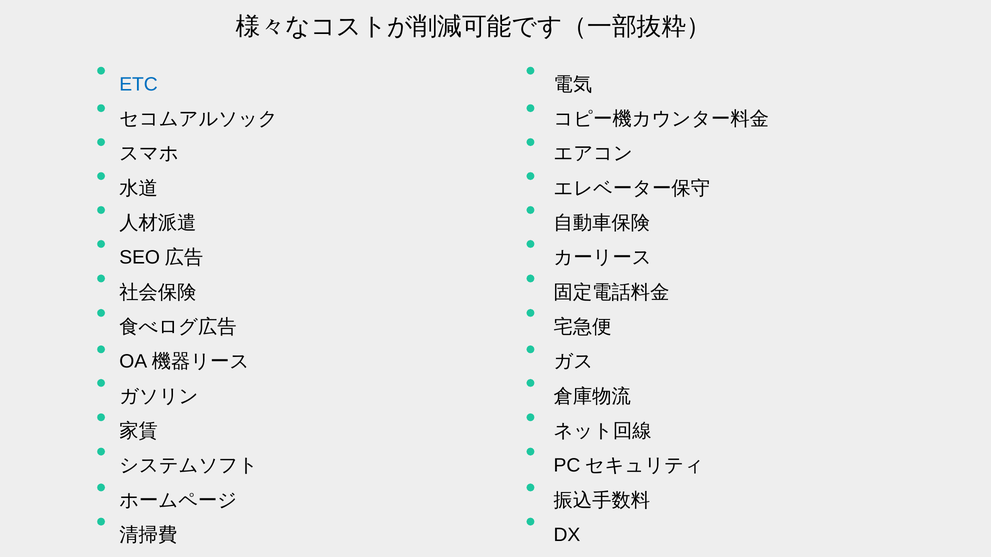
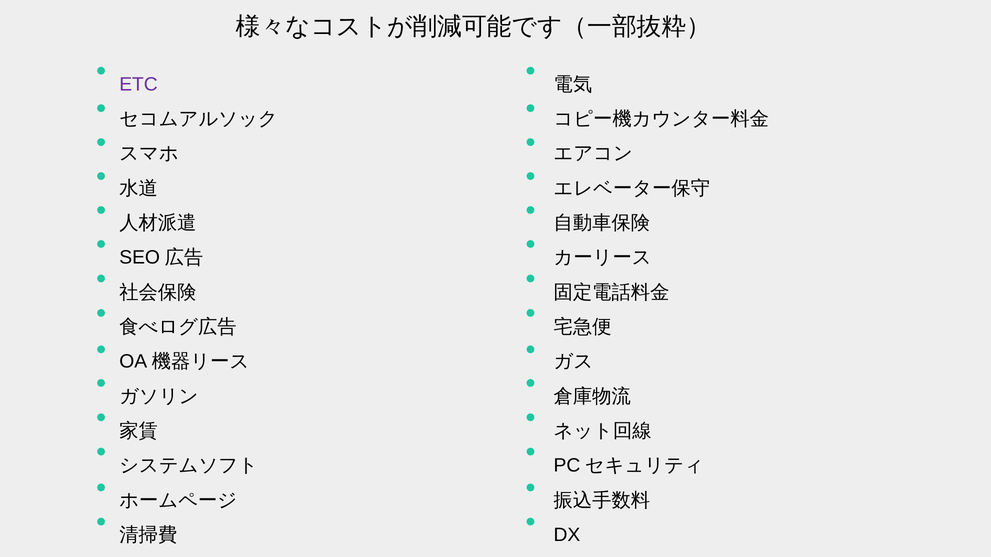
ETC colour: blue -> purple
